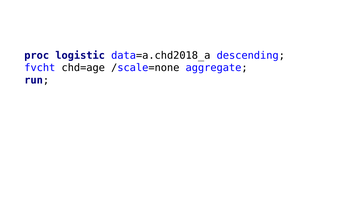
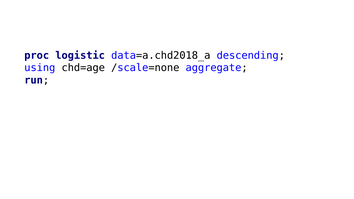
fvcht: fvcht -> using
